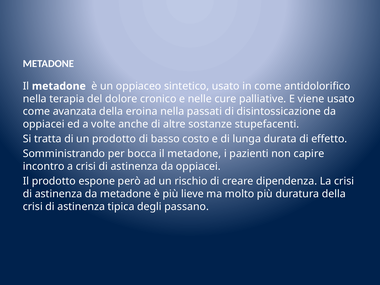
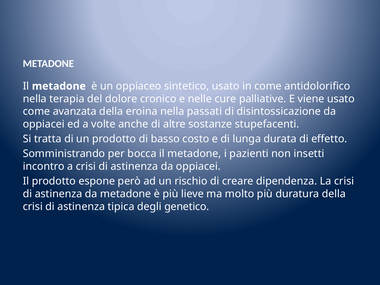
capire: capire -> insetti
passano: passano -> genetico
